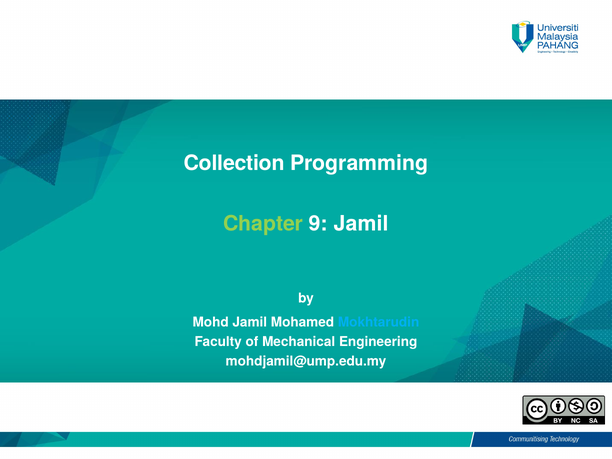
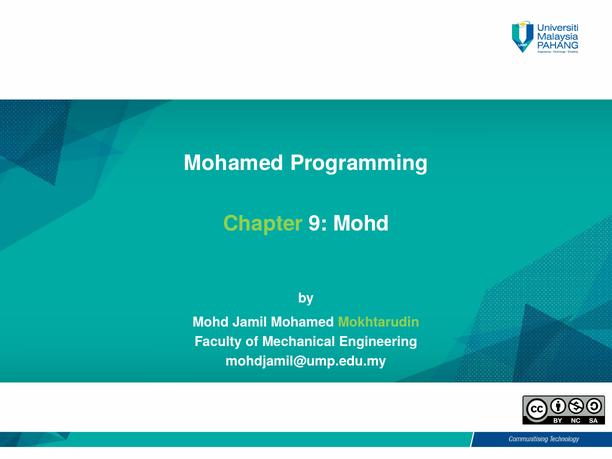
Collection at (234, 163): Collection -> Mohamed
9 Jamil: Jamil -> Mohd
Mokhtarudin colour: light blue -> light green
